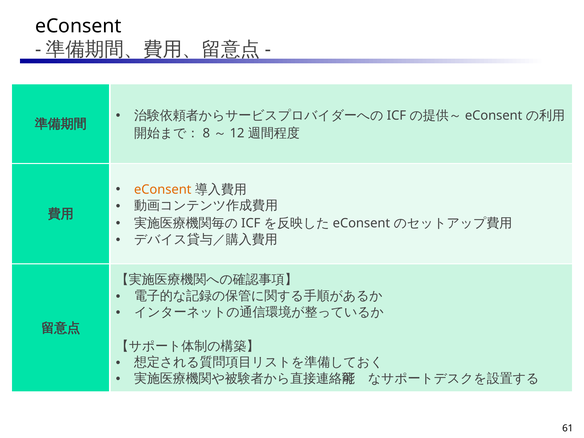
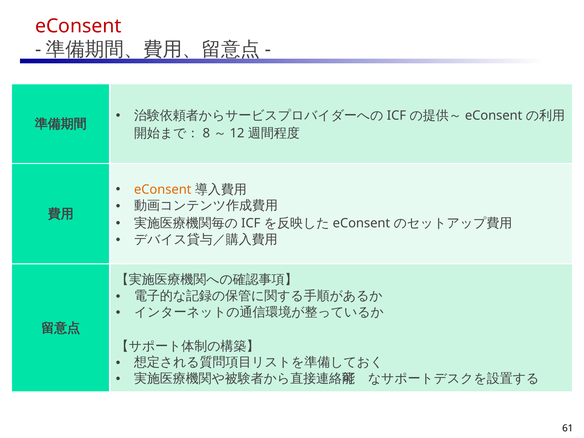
eConsent at (78, 26) colour: black -> red
